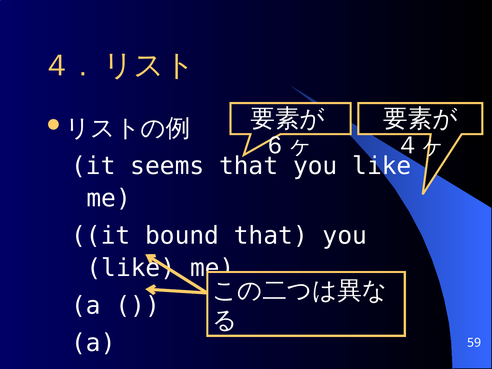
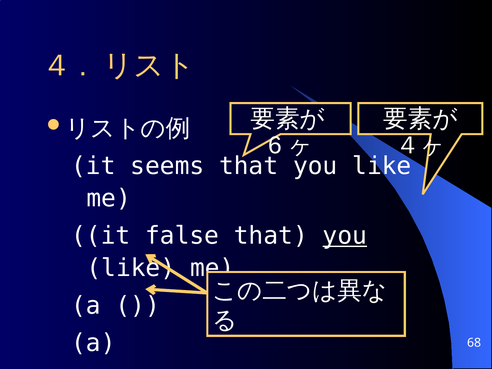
bound: bound -> false
you at (345, 236) underline: none -> present
59: 59 -> 68
